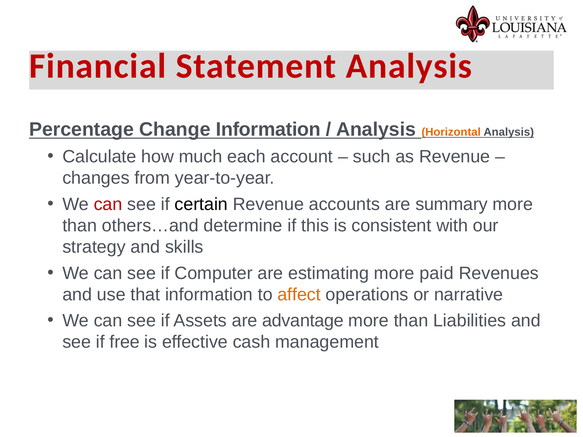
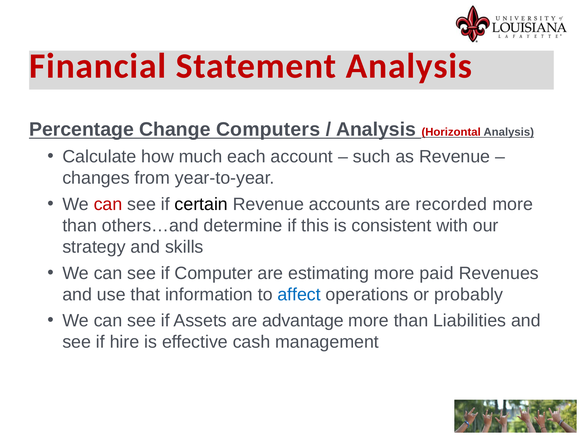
Change Information: Information -> Computers
Horizontal colour: orange -> red
summary: summary -> recorded
affect colour: orange -> blue
narrative: narrative -> probably
free: free -> hire
